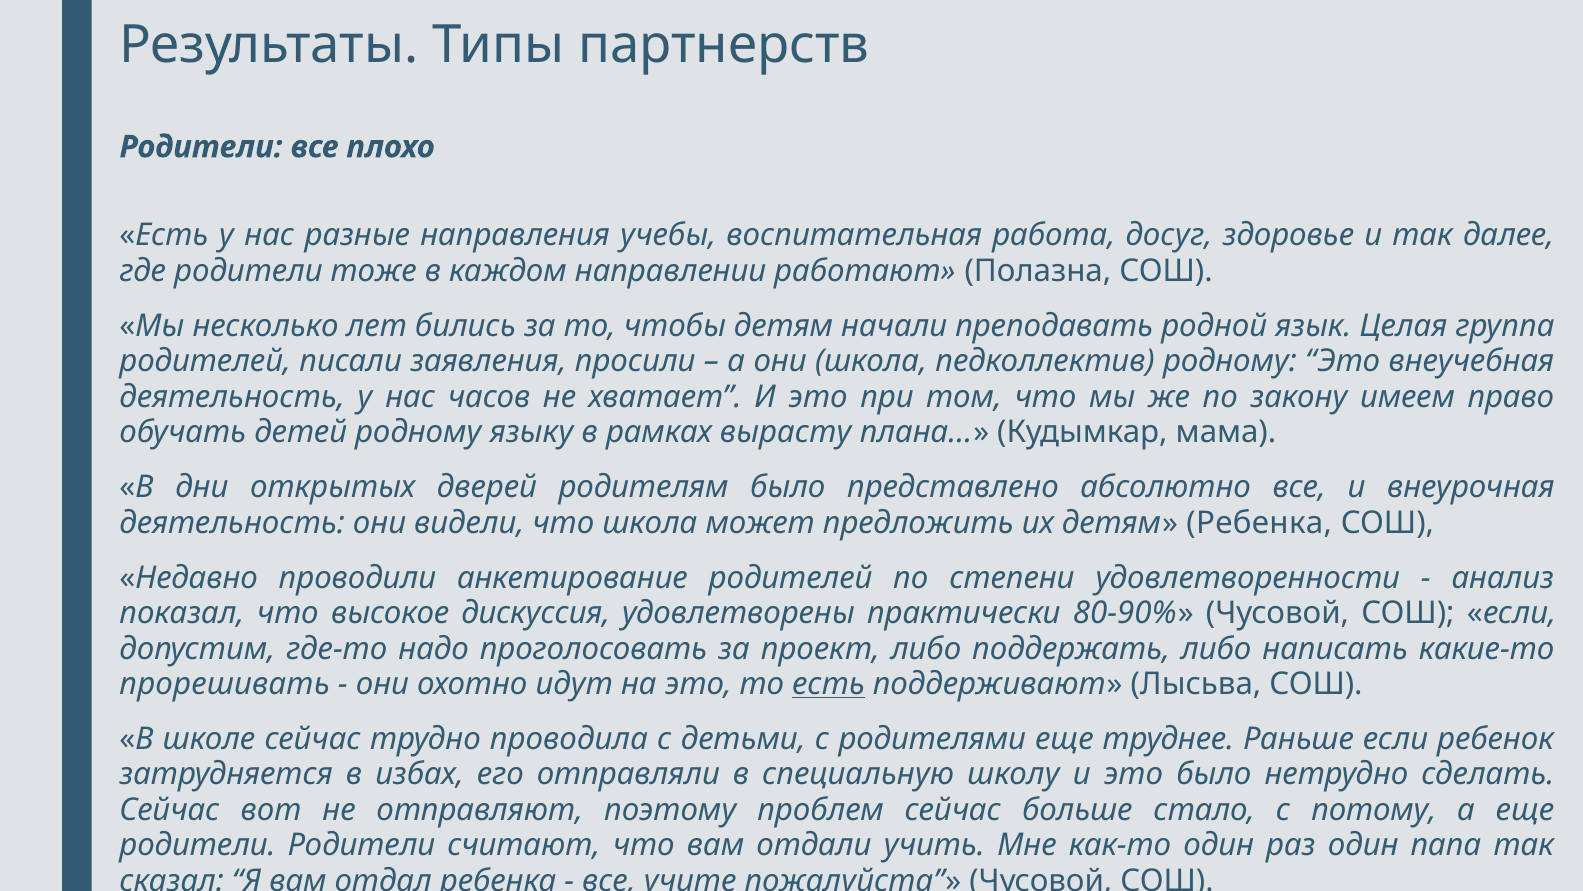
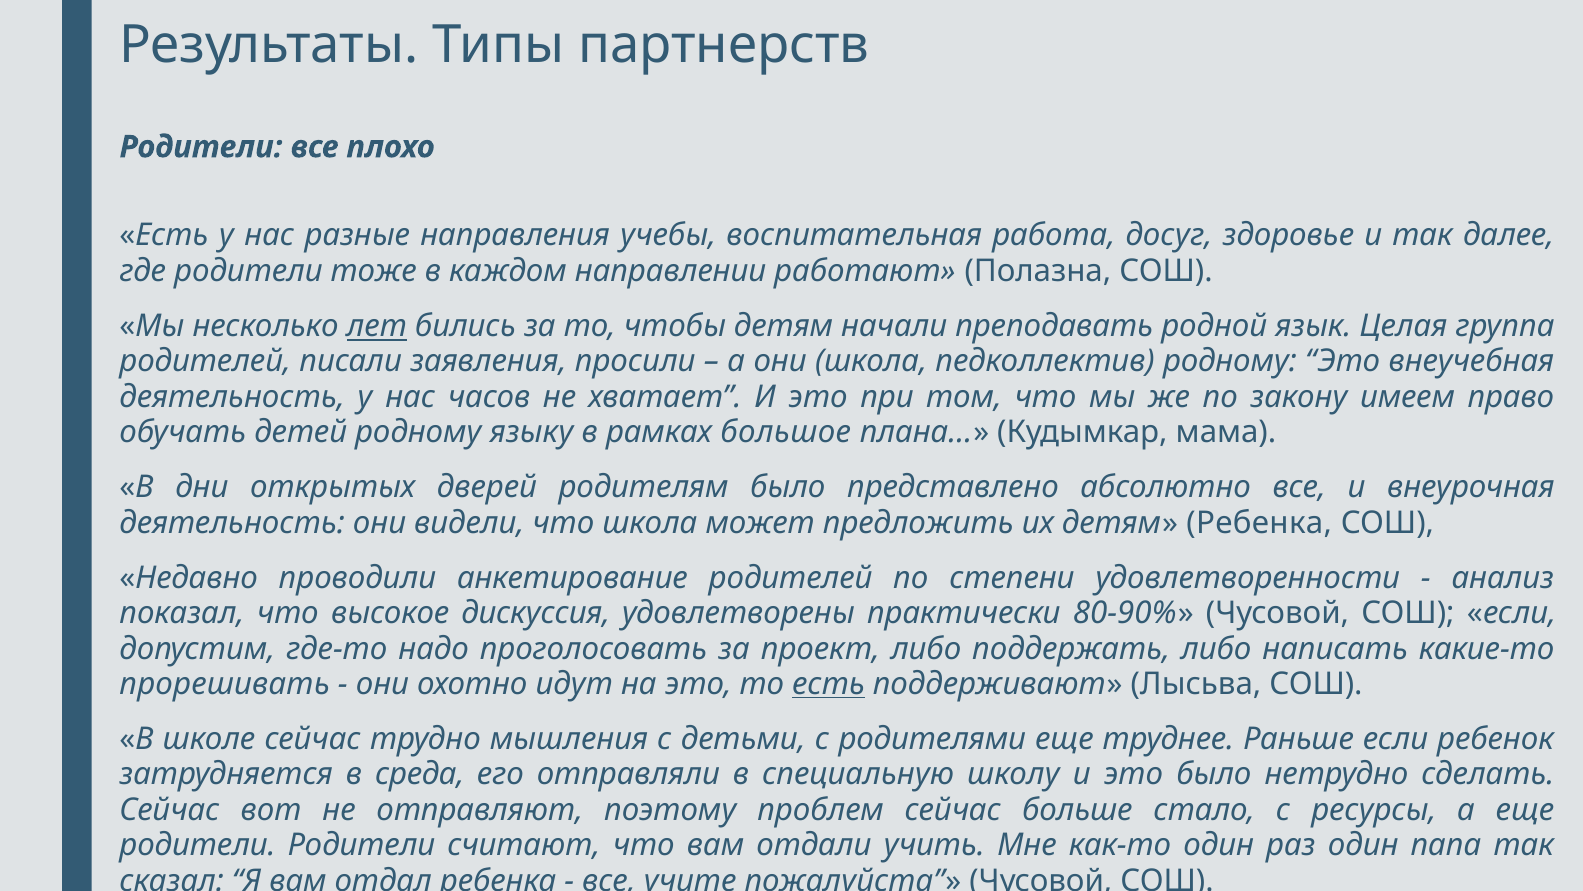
лет underline: none -> present
вырасту: вырасту -> большое
проводила: проводила -> мышления
избах: избах -> среда
потому: потому -> ресурсы
